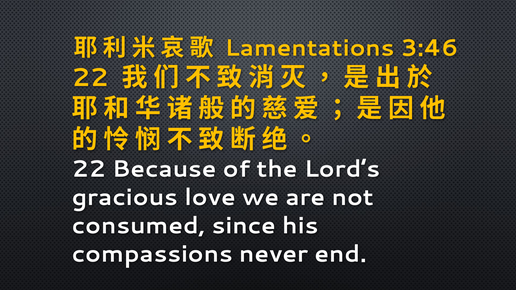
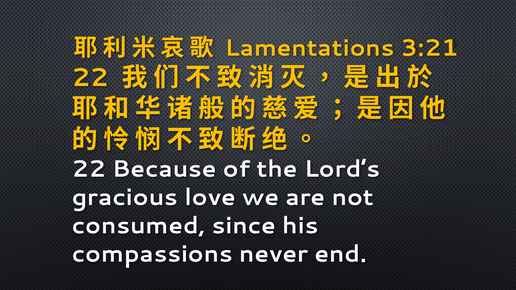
3:46: 3:46 -> 3:21
